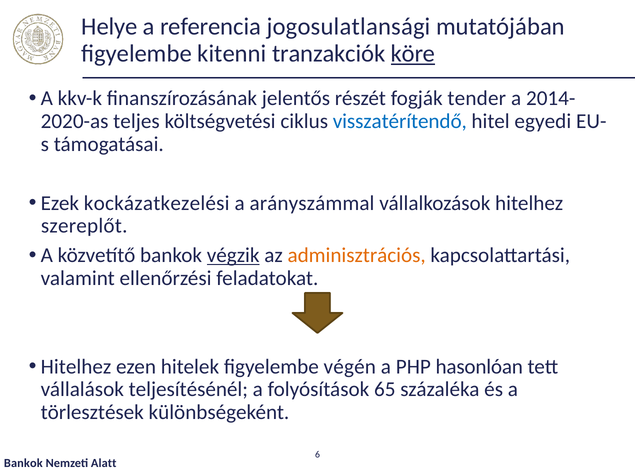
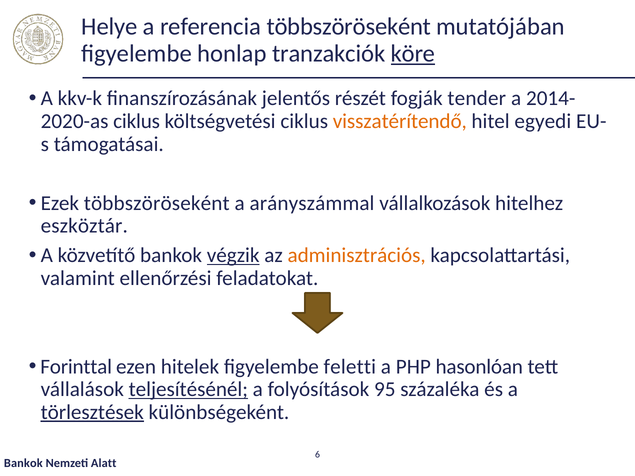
referencia jogosulatlansági: jogosulatlansági -> többszöröseként
kitenni: kitenni -> honlap
teljes at (136, 121): teljes -> ciklus
visszatérítendő colour: blue -> orange
Ezek kockázatkezelési: kockázatkezelési -> többszöröseként
szereplőt: szereplőt -> eszköztár
Hitelhez at (76, 367): Hitelhez -> Forinttal
végén: végén -> feletti
teljesítésénél underline: none -> present
65: 65 -> 95
törlesztések underline: none -> present
